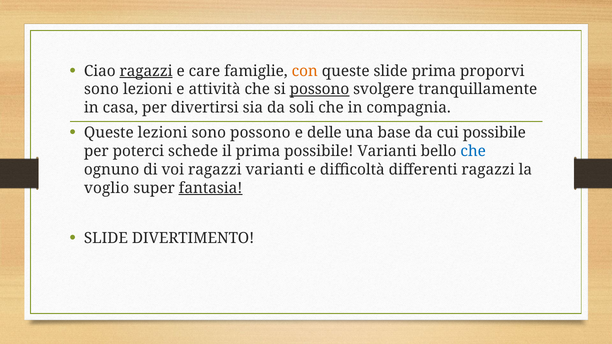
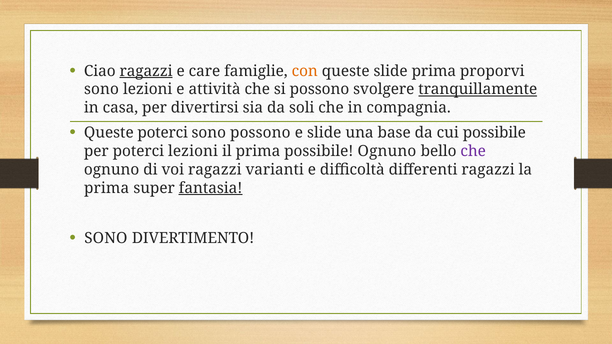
possono at (319, 89) underline: present -> none
tranquillamente underline: none -> present
Queste lezioni: lezioni -> poterci
e delle: delle -> slide
poterci schede: schede -> lezioni
possibile Varianti: Varianti -> Ognuno
che at (473, 151) colour: blue -> purple
voglio at (107, 188): voglio -> prima
SLIDE at (106, 239): SLIDE -> SONO
